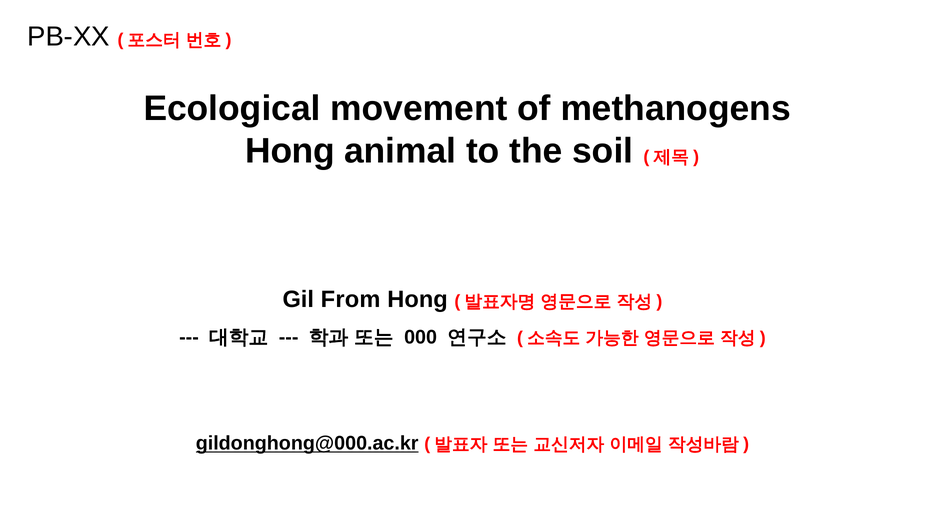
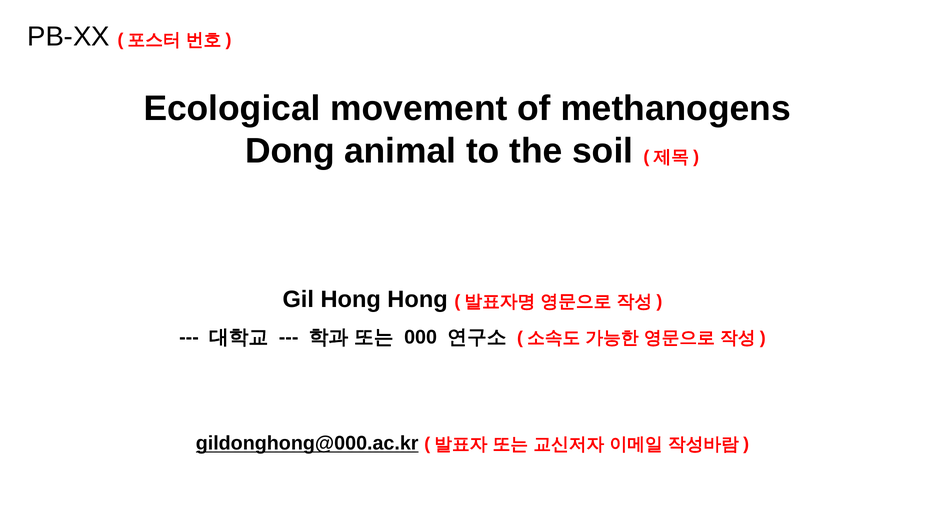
Hong at (290, 151): Hong -> Dong
Gil From: From -> Hong
